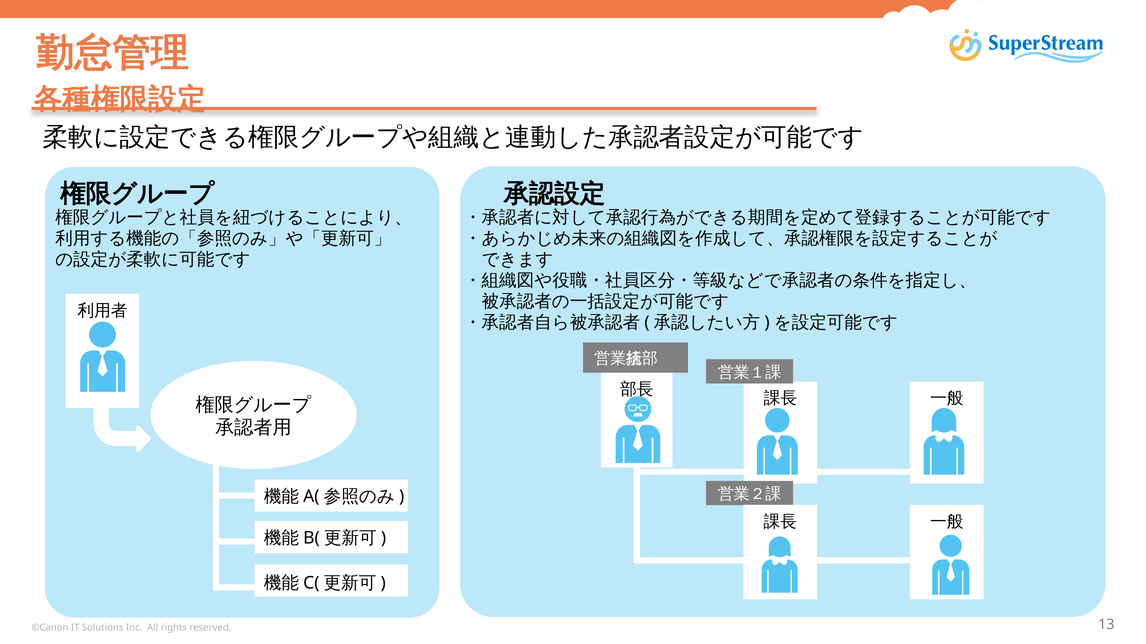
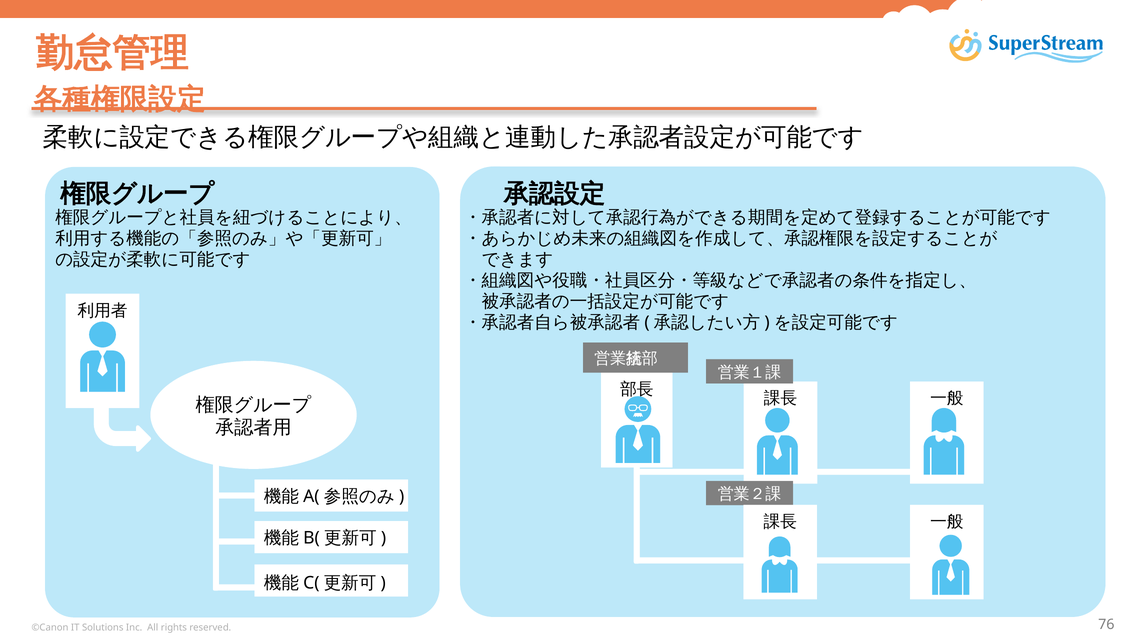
13: 13 -> 76
